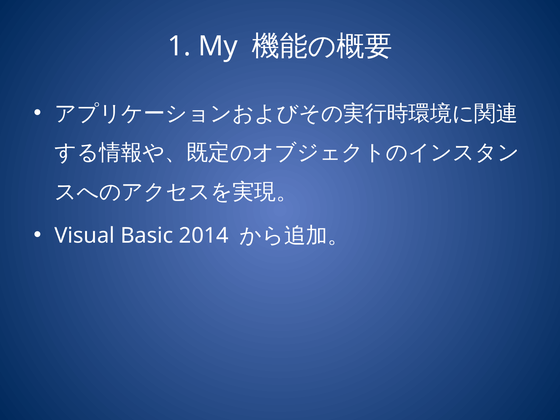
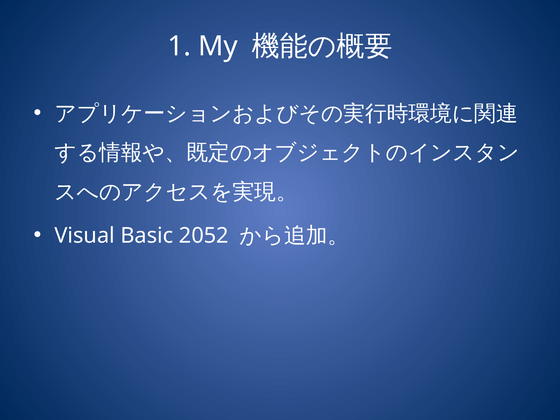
2014: 2014 -> 2052
